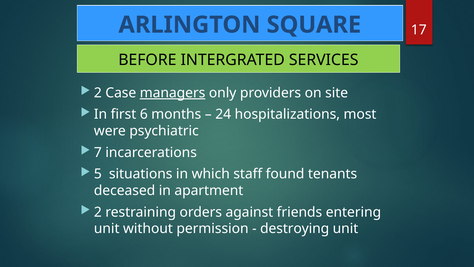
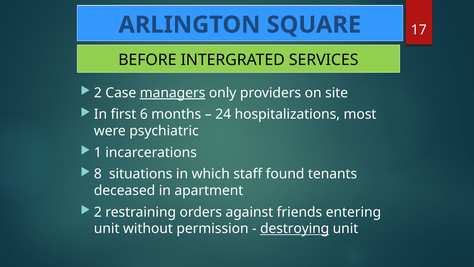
7: 7 -> 1
5: 5 -> 8
destroying underline: none -> present
